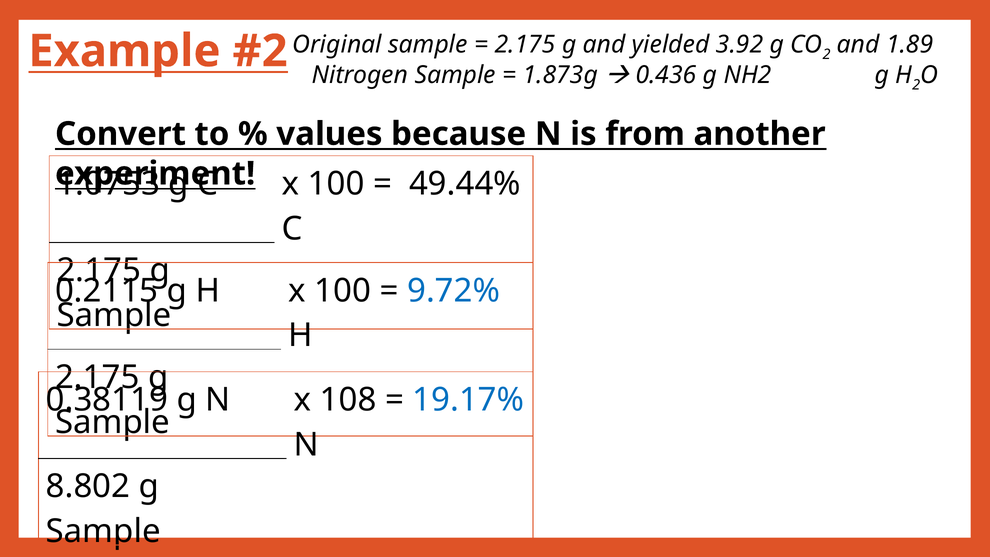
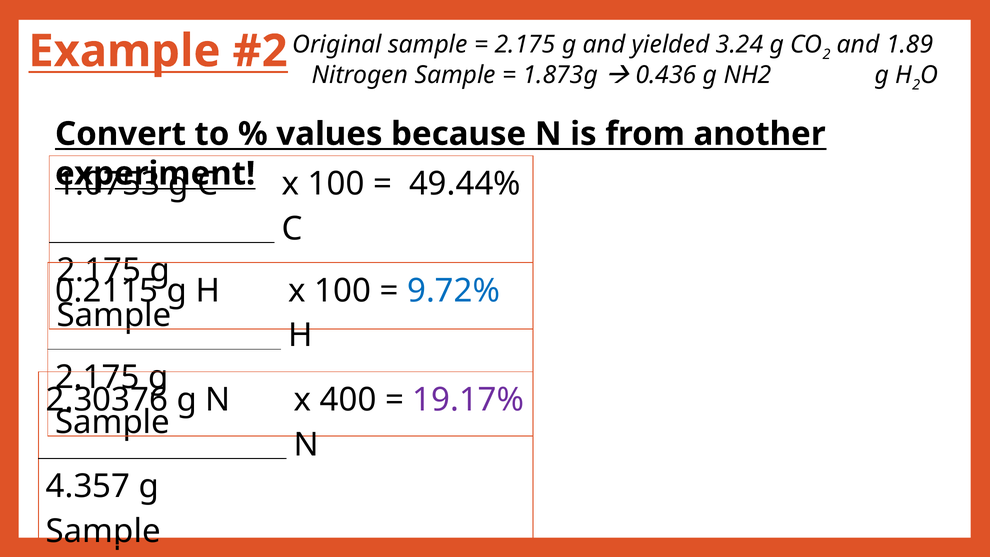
3.92: 3.92 -> 3.24
0.38119: 0.38119 -> 2.30376
108: 108 -> 400
19.17% colour: blue -> purple
8.802: 8.802 -> 4.357
